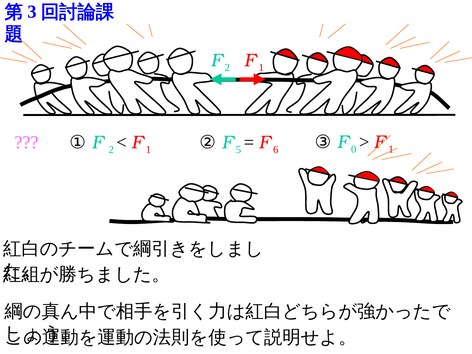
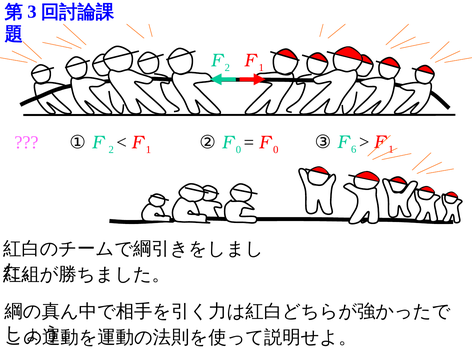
② F 5: 5 -> 0
6 at (276, 150): 6 -> 0
0: 0 -> 6
